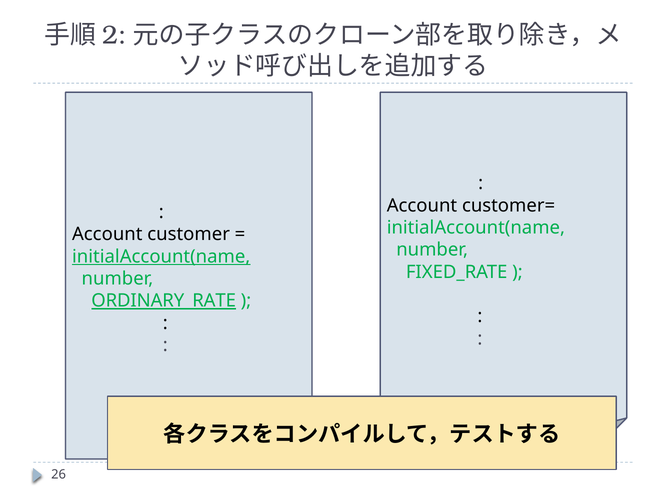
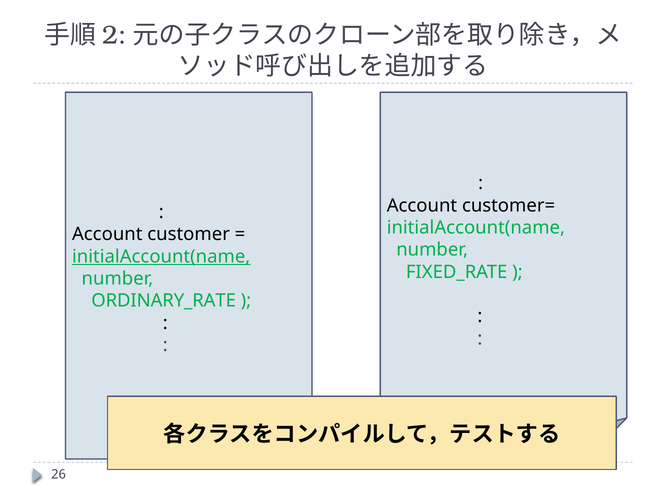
ORDINARY_RATE underline: present -> none
